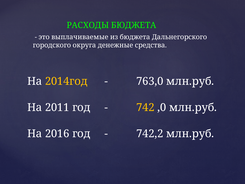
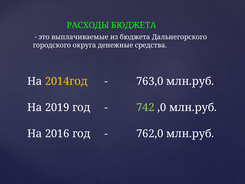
2011: 2011 -> 2019
742 colour: yellow -> light green
742,2: 742,2 -> 762,0
